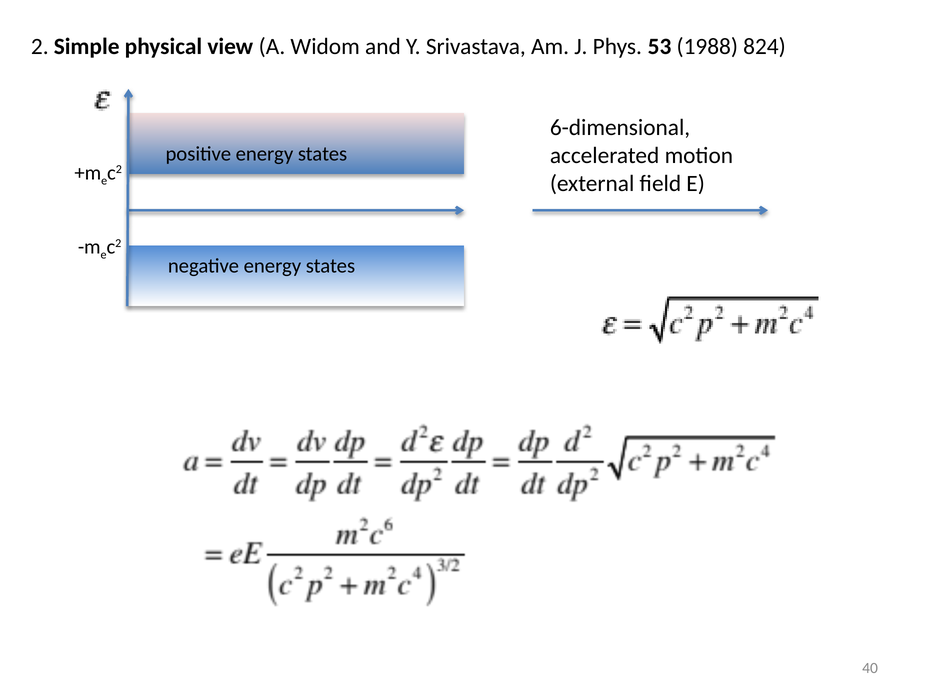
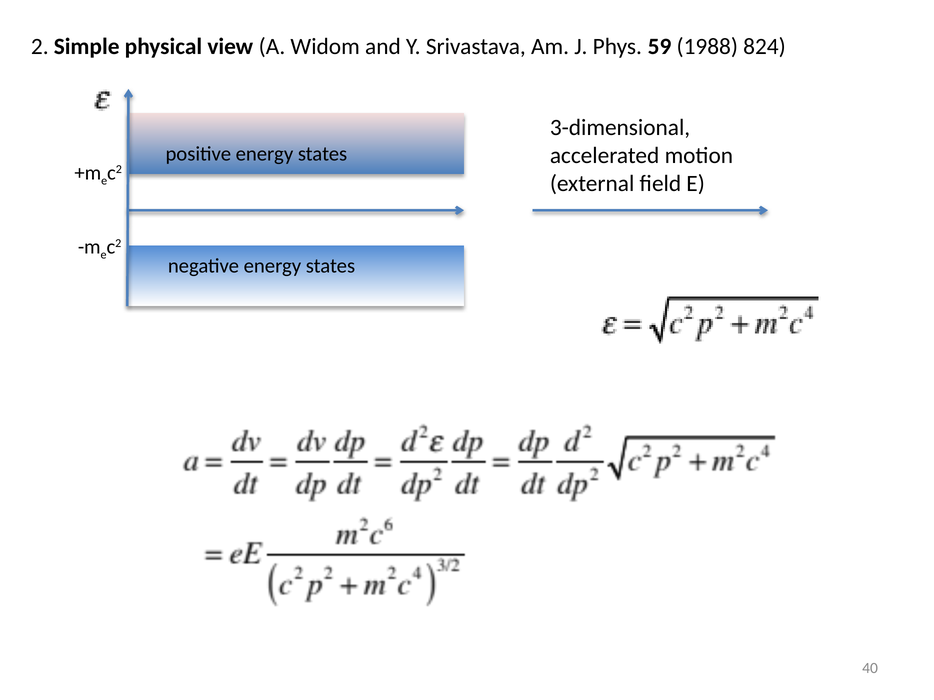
53: 53 -> 59
6-dimensional: 6-dimensional -> 3-dimensional
